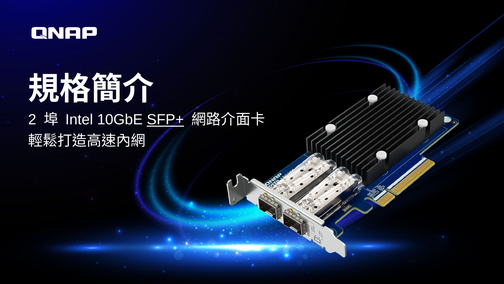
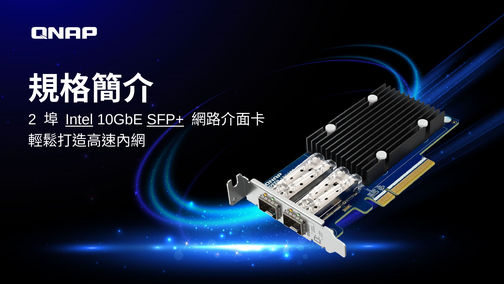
Intel underline: none -> present
